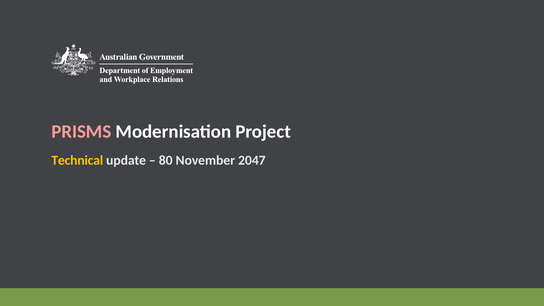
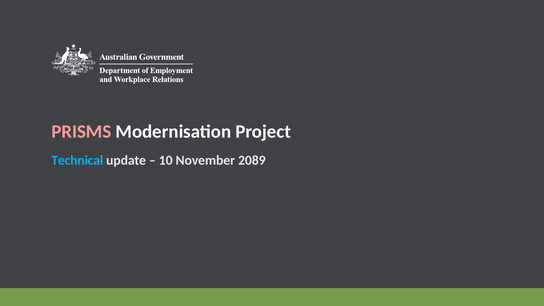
Technical colour: yellow -> light blue
80: 80 -> 10
2047: 2047 -> 2089
